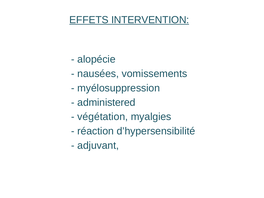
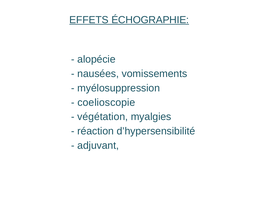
INTERVENTION: INTERVENTION -> ÉCHOGRAPHIE
administered: administered -> coelioscopie
